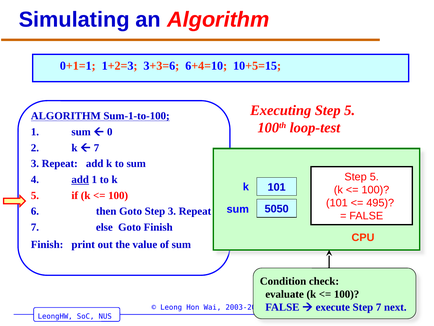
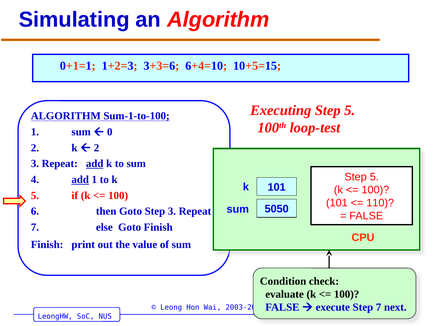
7 at (96, 148): 7 -> 2
add at (95, 163) underline: none -> present
495: 495 -> 110
